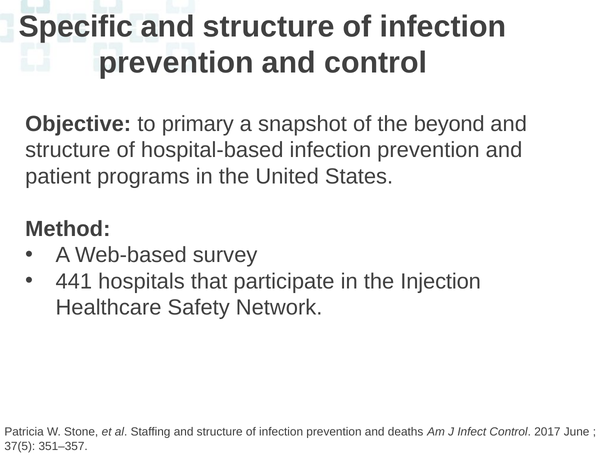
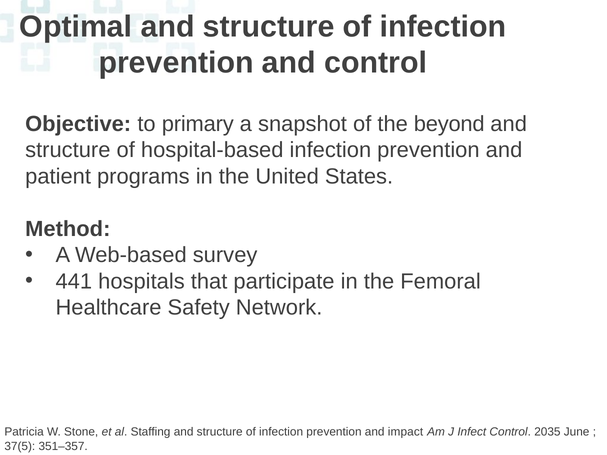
Specific: Specific -> Optimal
Injection: Injection -> Femoral
deaths: deaths -> impact
2017: 2017 -> 2035
